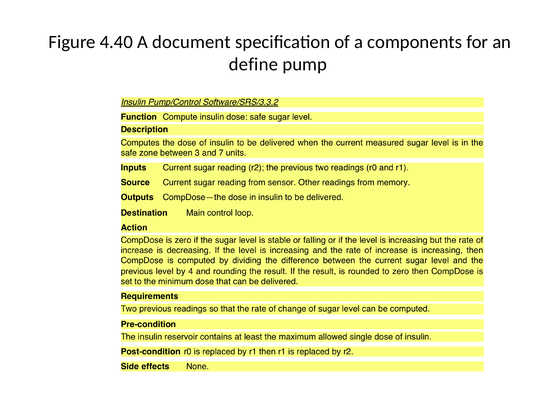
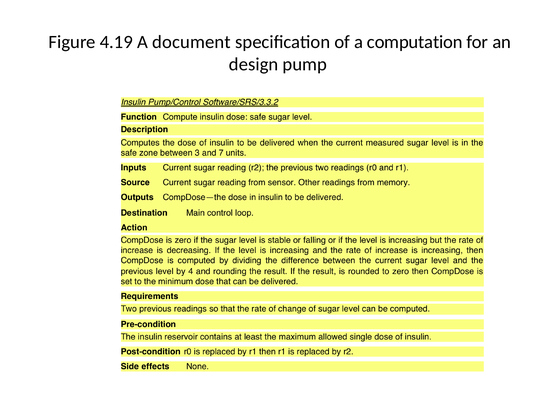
4.40: 4.40 -> 4.19
components: components -> computation
define: define -> design
